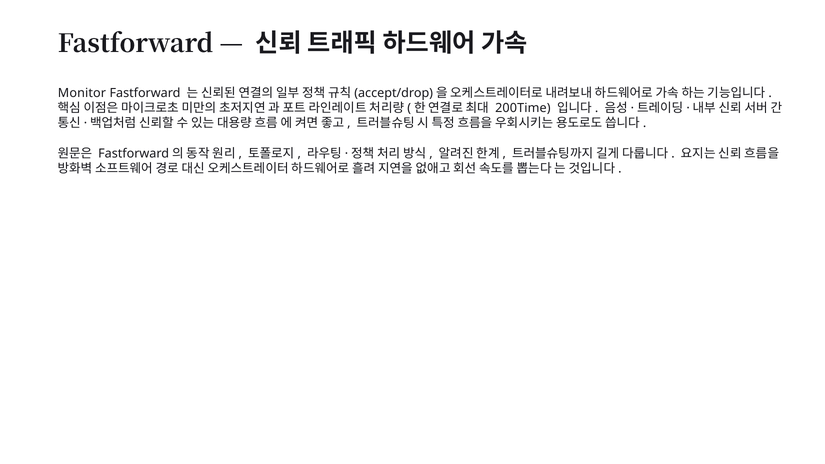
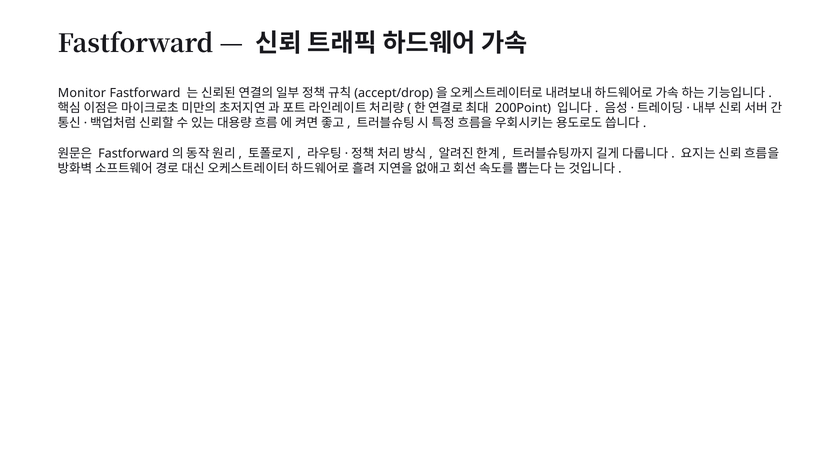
200Time: 200Time -> 200Point
